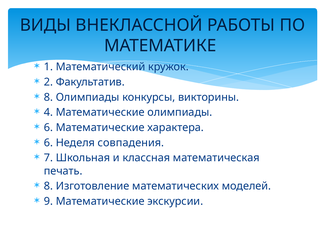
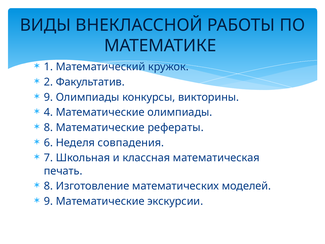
8 at (48, 97): 8 -> 9
6 at (48, 127): 6 -> 8
характера: характера -> рефераты
